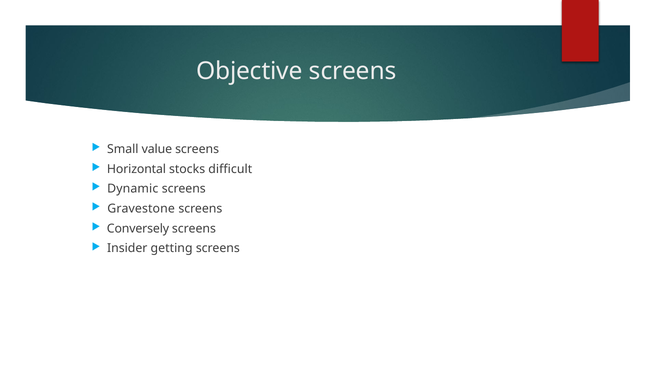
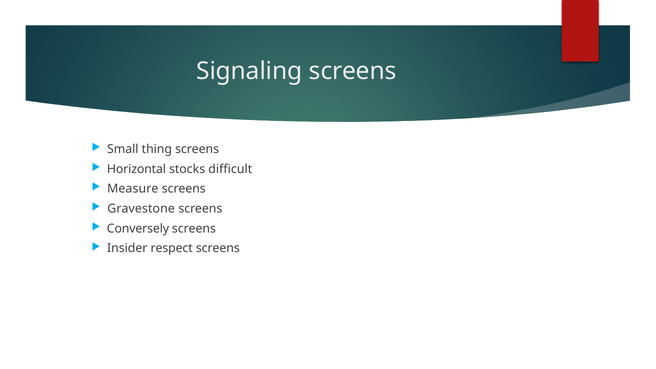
Objective: Objective -> Signaling
value: value -> thing
Dynamic: Dynamic -> Measure
getting: getting -> respect
